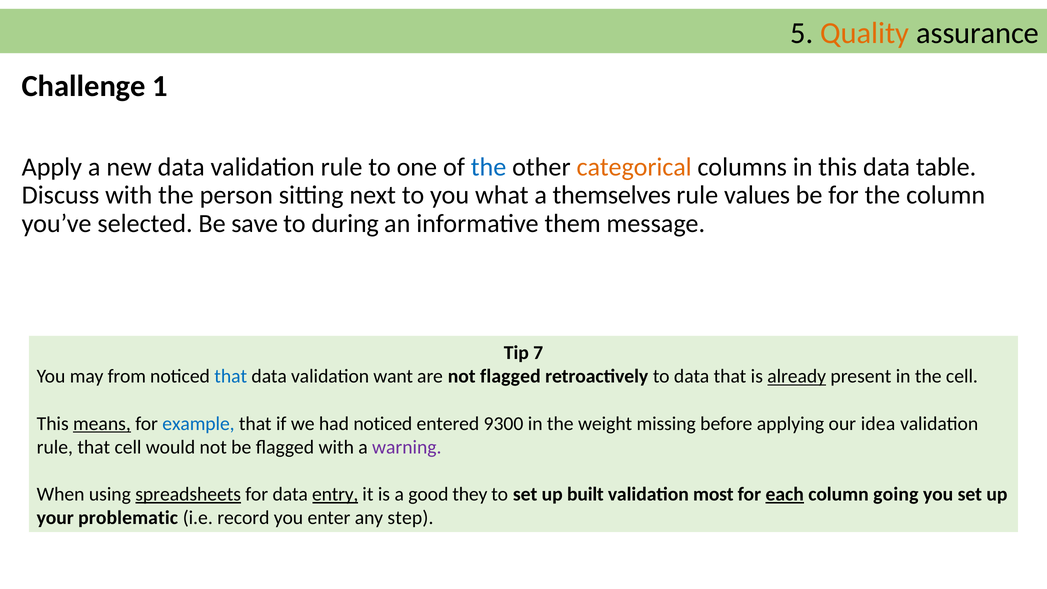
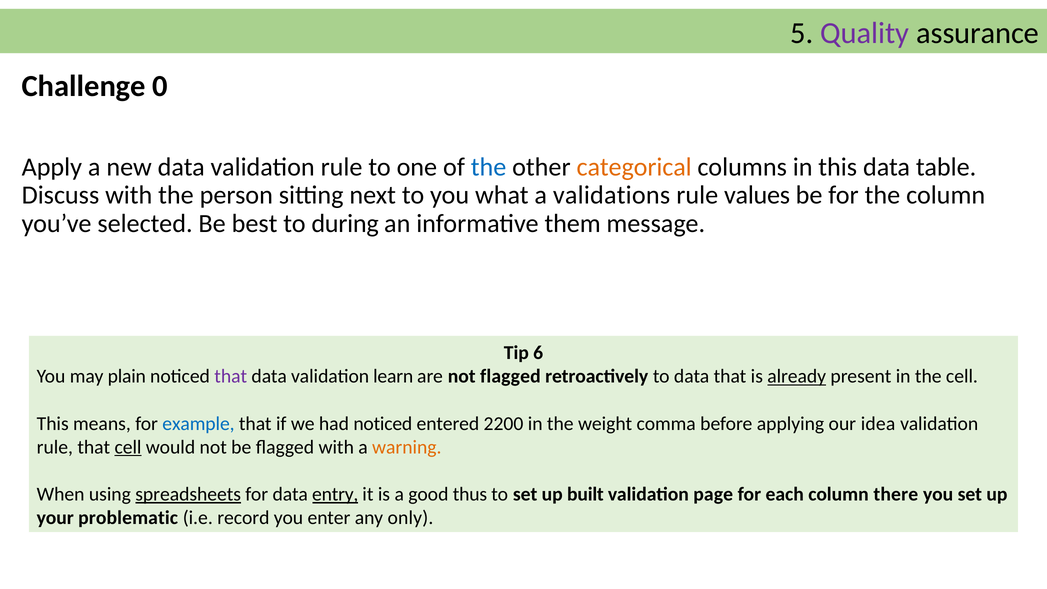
Quality colour: orange -> purple
1: 1 -> 0
themselves: themselves -> validations
save: save -> best
7: 7 -> 6
from: from -> plain
that at (231, 376) colour: blue -> purple
want: want -> learn
means underline: present -> none
9300: 9300 -> 2200
missing: missing -> comma
cell at (128, 447) underline: none -> present
warning colour: purple -> orange
they: they -> thus
most: most -> page
each underline: present -> none
going: going -> there
step: step -> only
